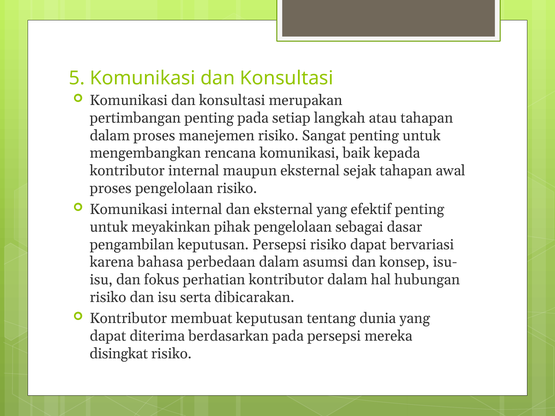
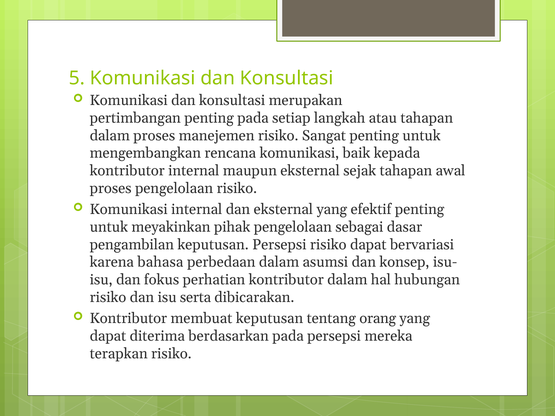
dunia: dunia -> orang
disingkat: disingkat -> terapkan
